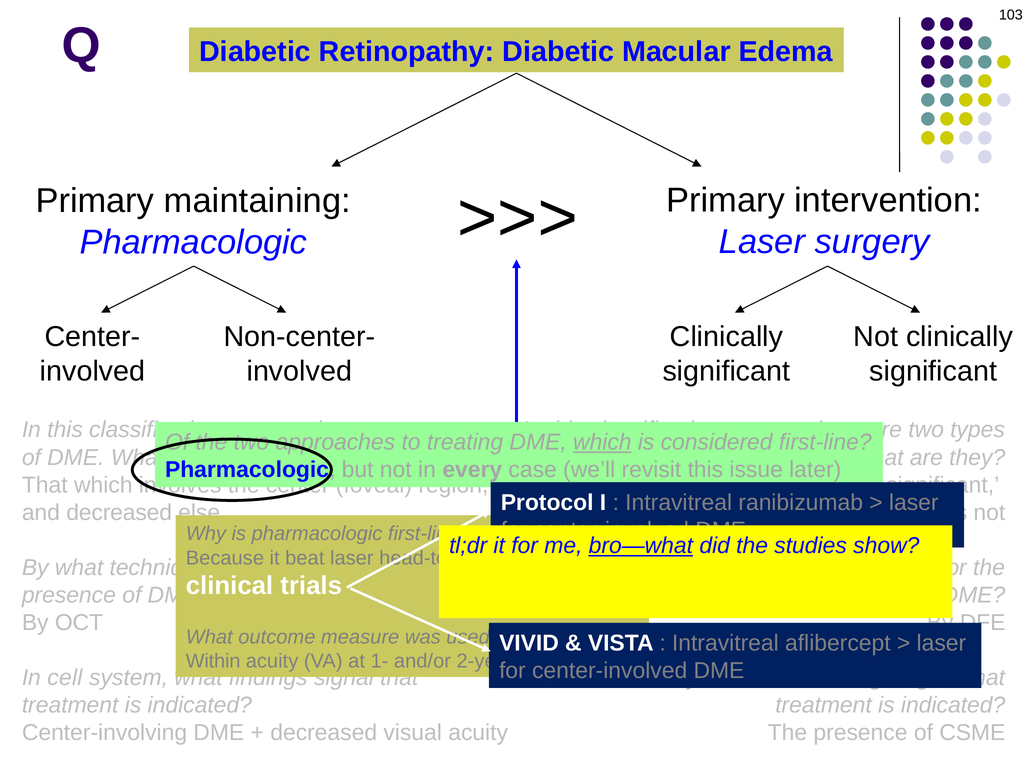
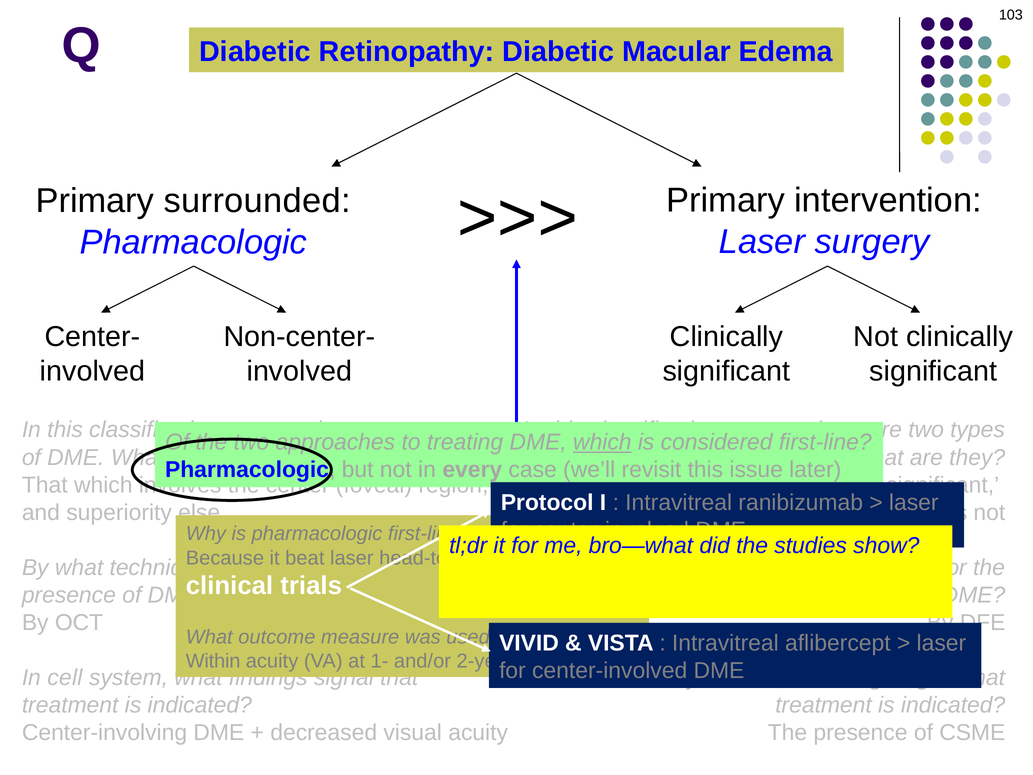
Primary maintaining: maintaining -> surrounded
and decreased: decreased -> superiority
bro—what underline: present -> none
